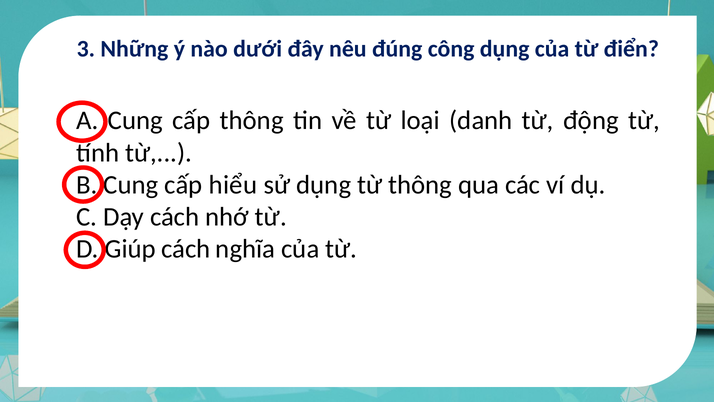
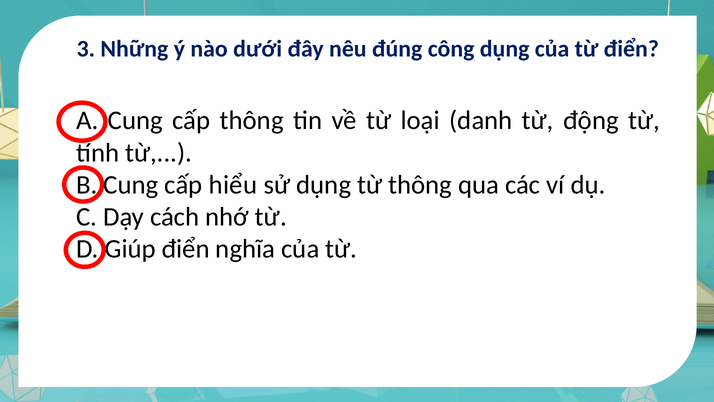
Giúp cách: cách -> điển
